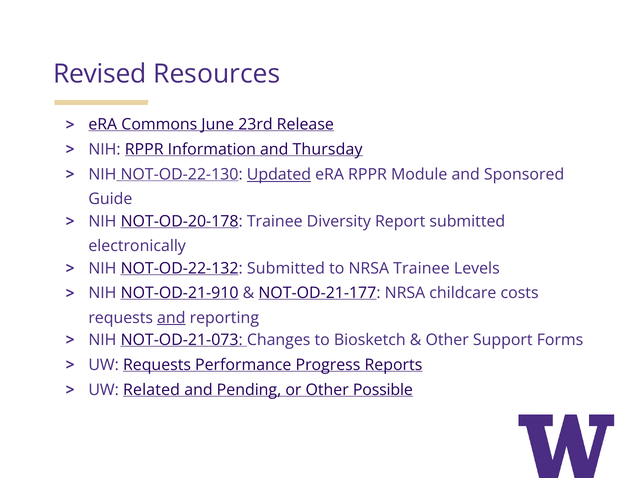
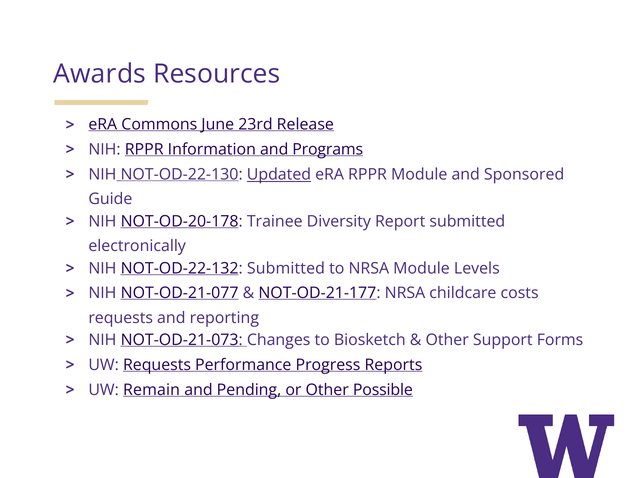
Revised: Revised -> Awards
Thursday: Thursday -> Programs
NRSA Trainee: Trainee -> Module
NOT-OD-21-910: NOT-OD-21-910 -> NOT-OD-21-077
and at (171, 318) underline: present -> none
Related: Related -> Remain
